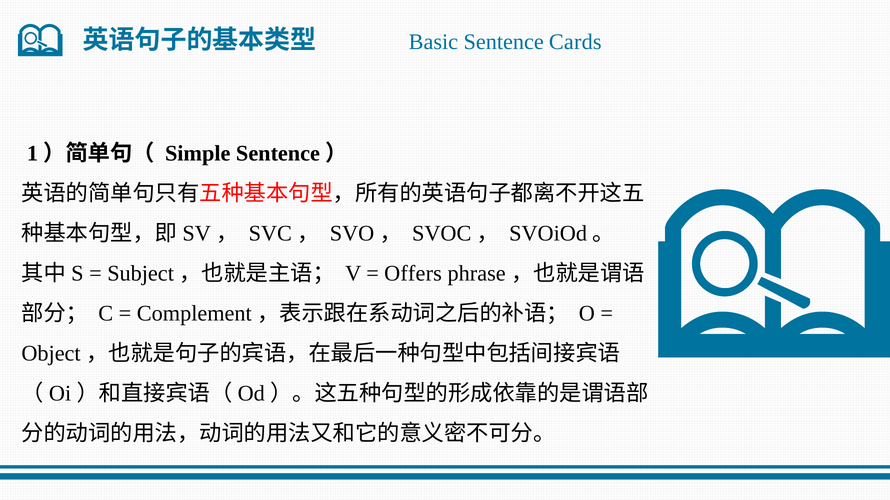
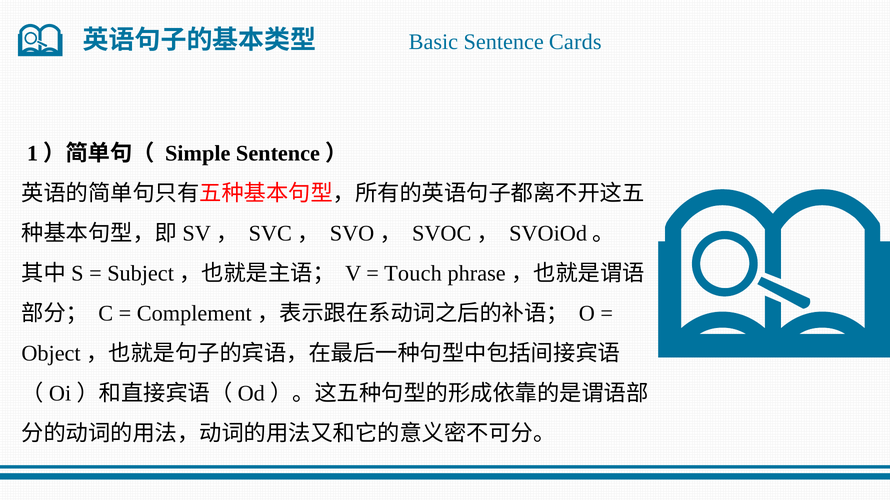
Offers: Offers -> Touch
